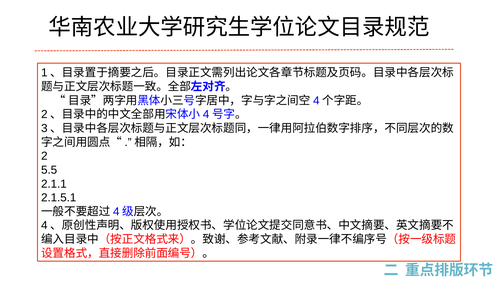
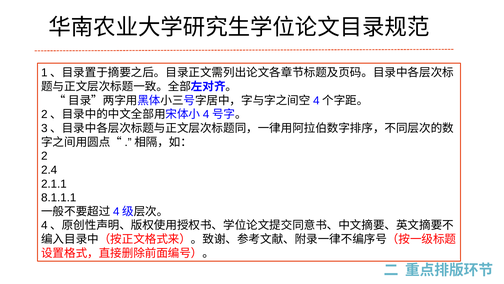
5.5: 5.5 -> 2.4
2.1.5.1: 2.1.5.1 -> 8.1.1.1
